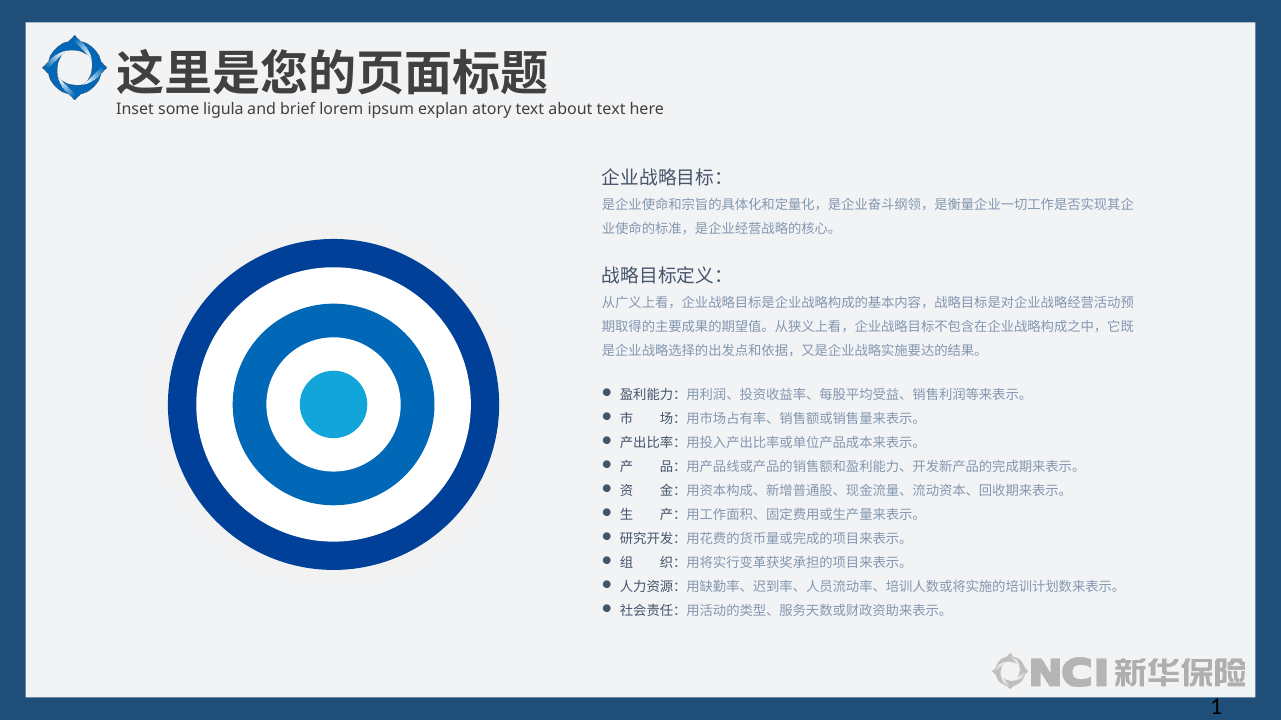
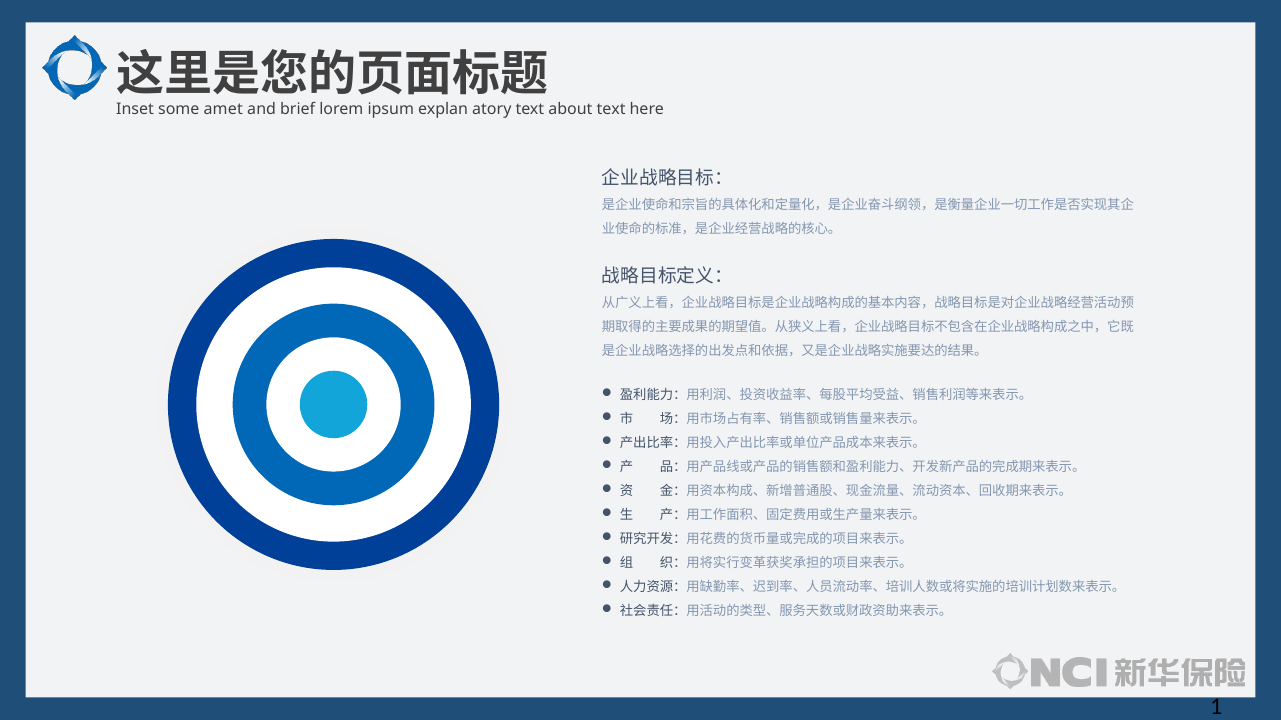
ligula: ligula -> amet
